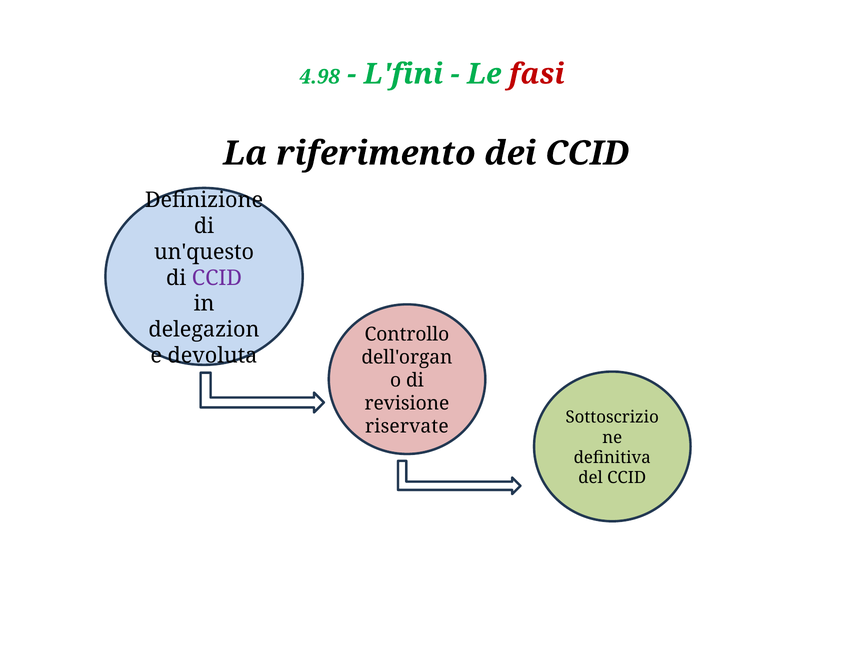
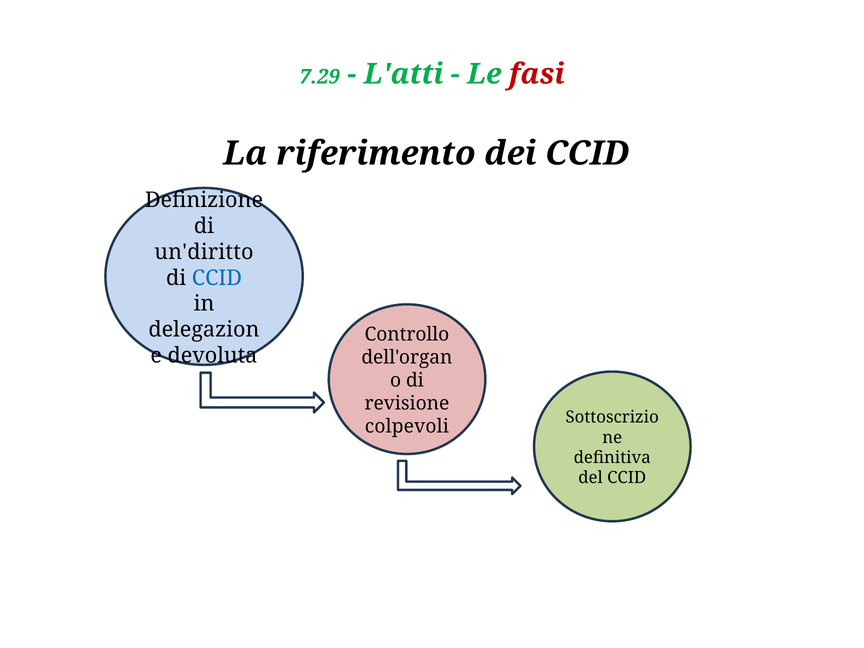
4.98: 4.98 -> 7.29
L'fini: L'fini -> L'atti
un'questo: un'questo -> un'diritto
CCID at (217, 278) colour: purple -> blue
riservate: riservate -> colpevoli
